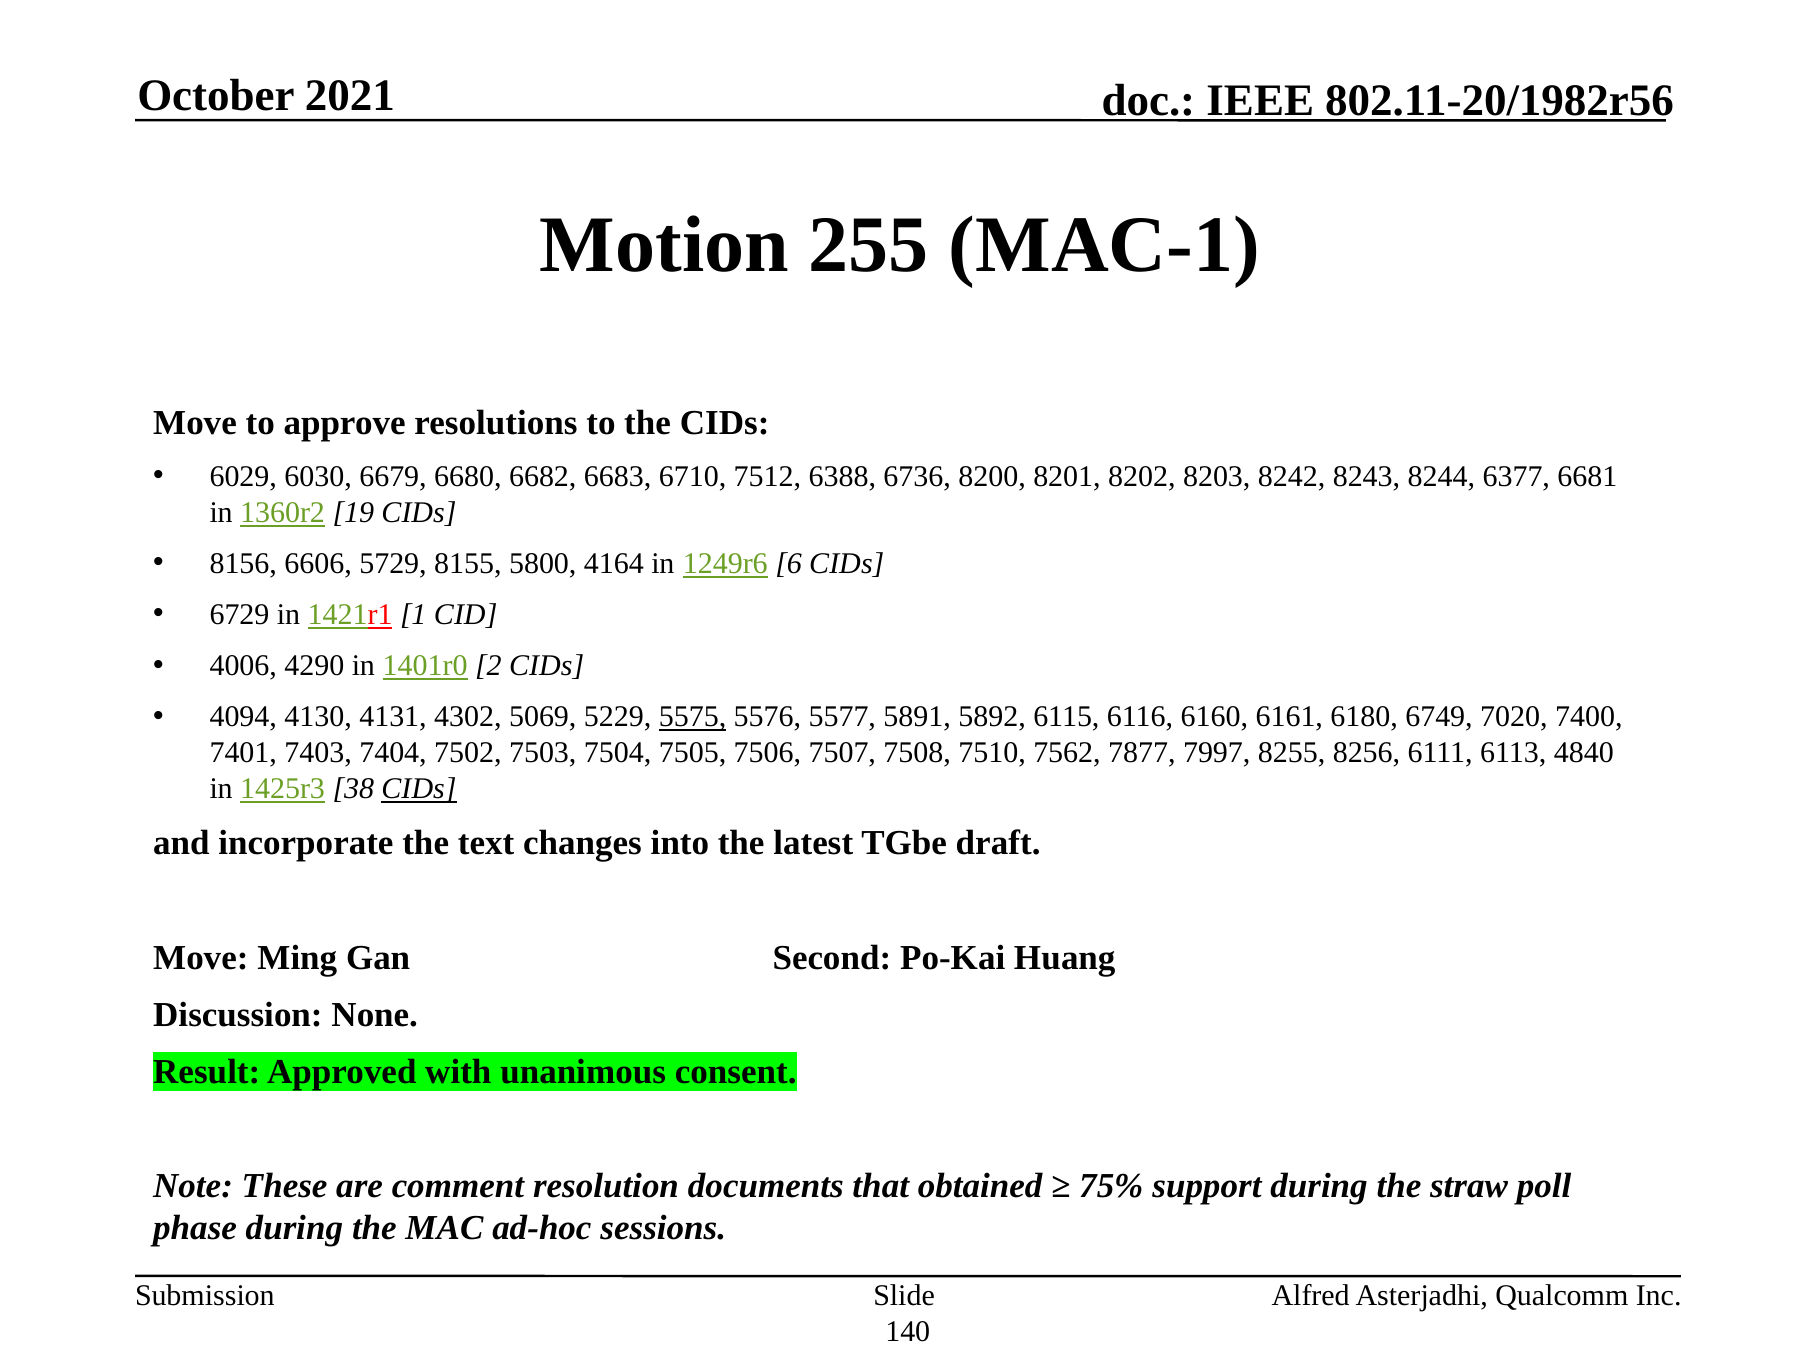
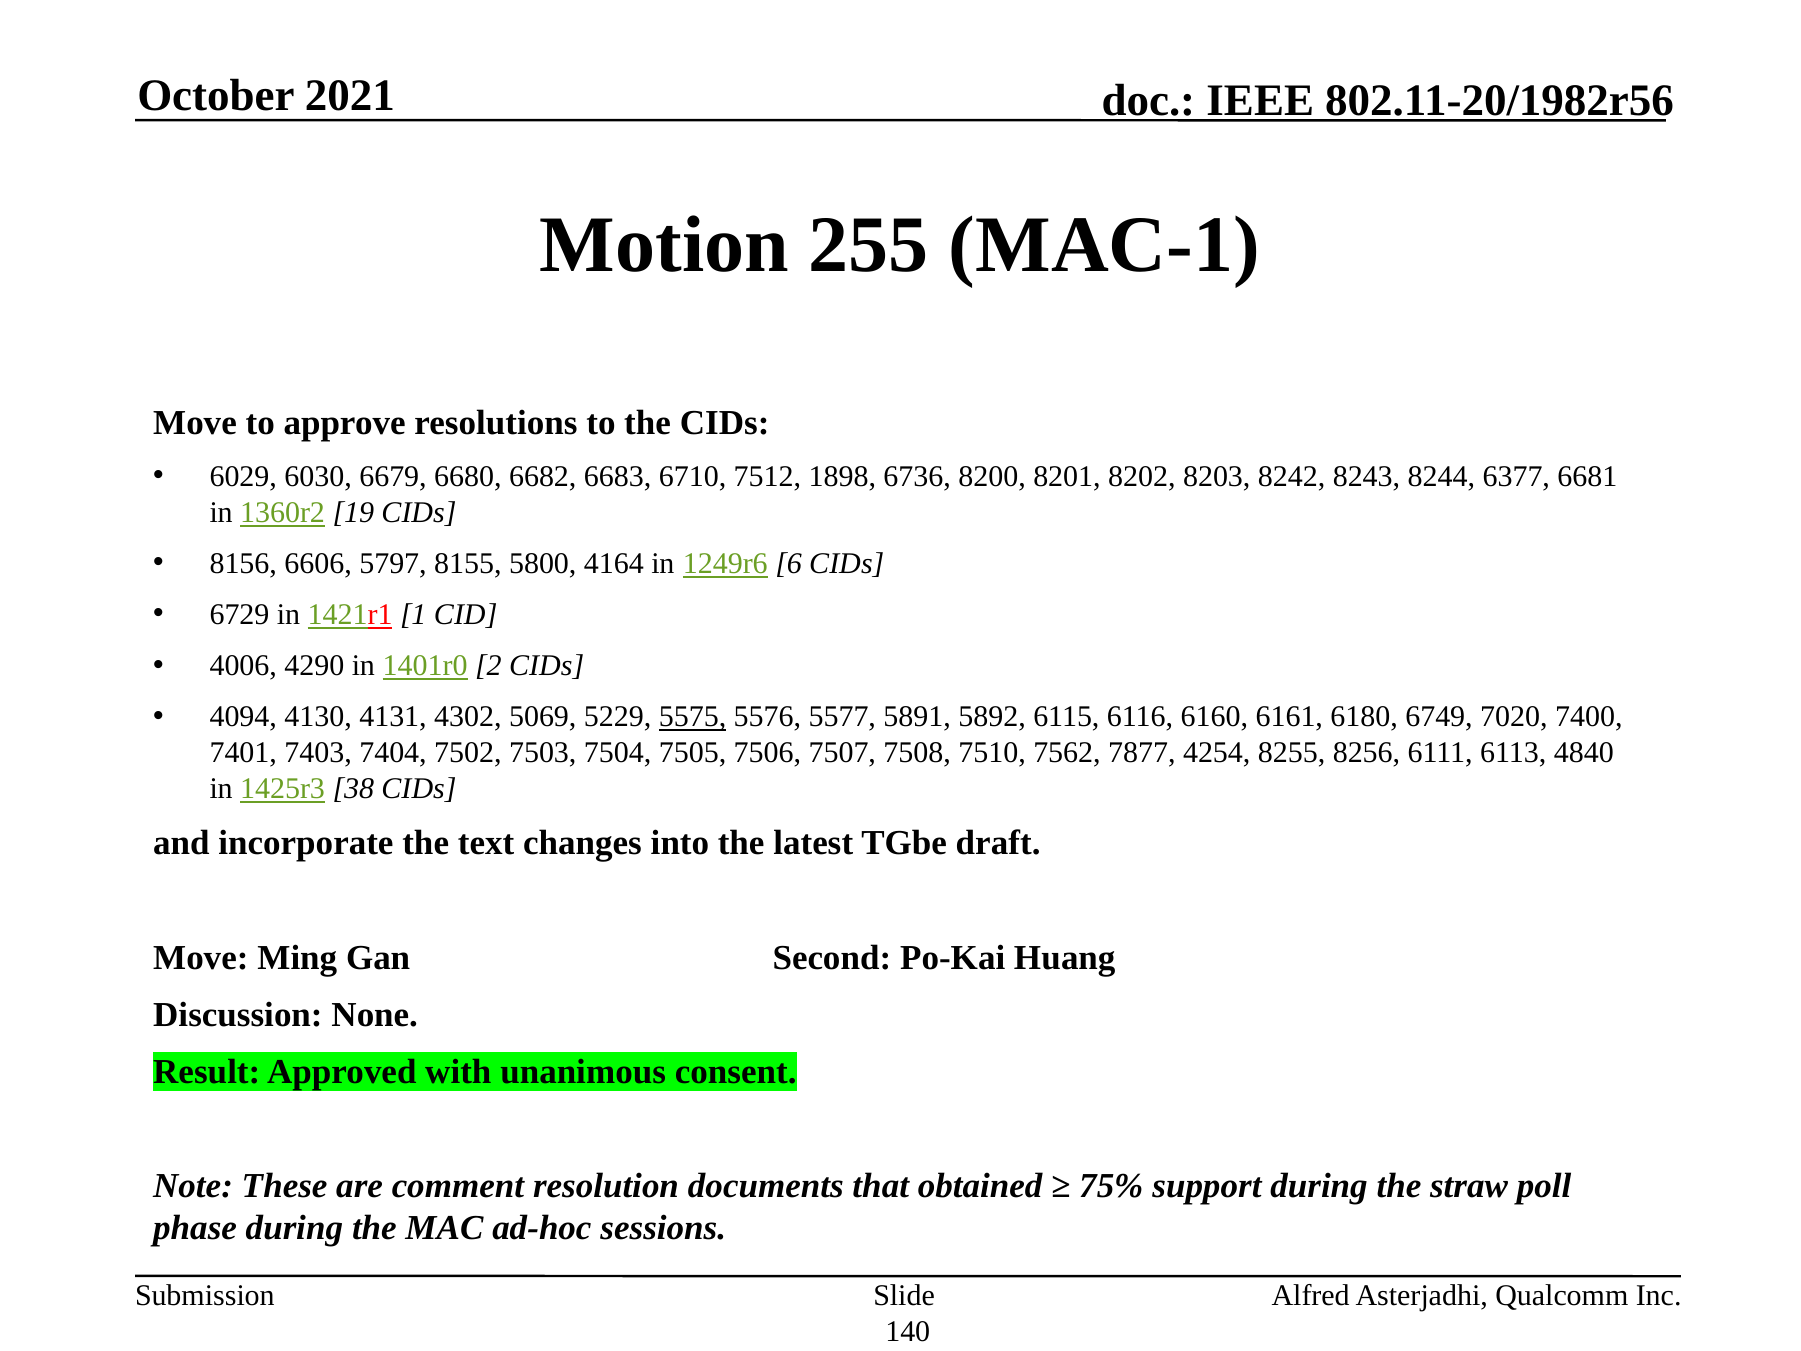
6388: 6388 -> 1898
5729: 5729 -> 5797
7997: 7997 -> 4254
CIDs at (419, 789) underline: present -> none
